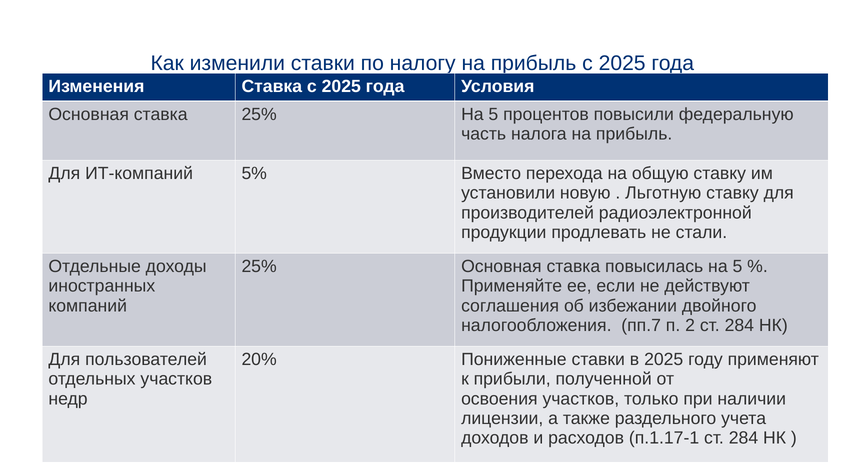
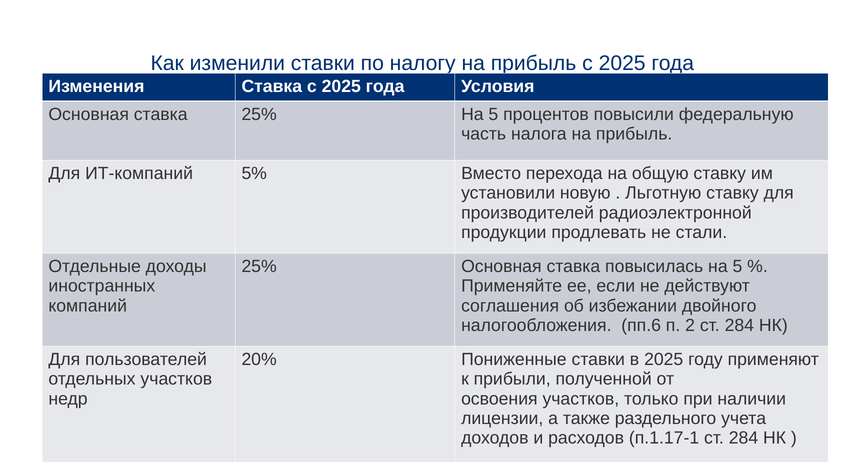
пп.7: пп.7 -> пп.6
